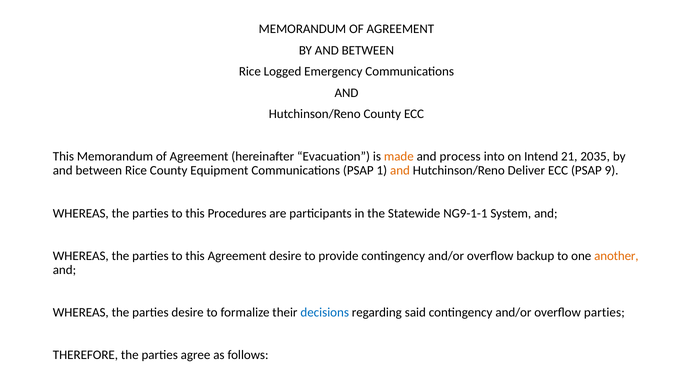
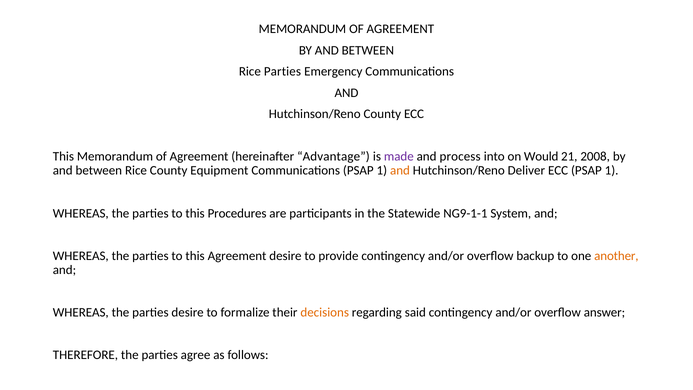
Rice Logged: Logged -> Parties
Evacuation: Evacuation -> Advantage
made colour: orange -> purple
Intend: Intend -> Would
2035: 2035 -> 2008
ECC PSAP 9: 9 -> 1
decisions colour: blue -> orange
overflow parties: parties -> answer
